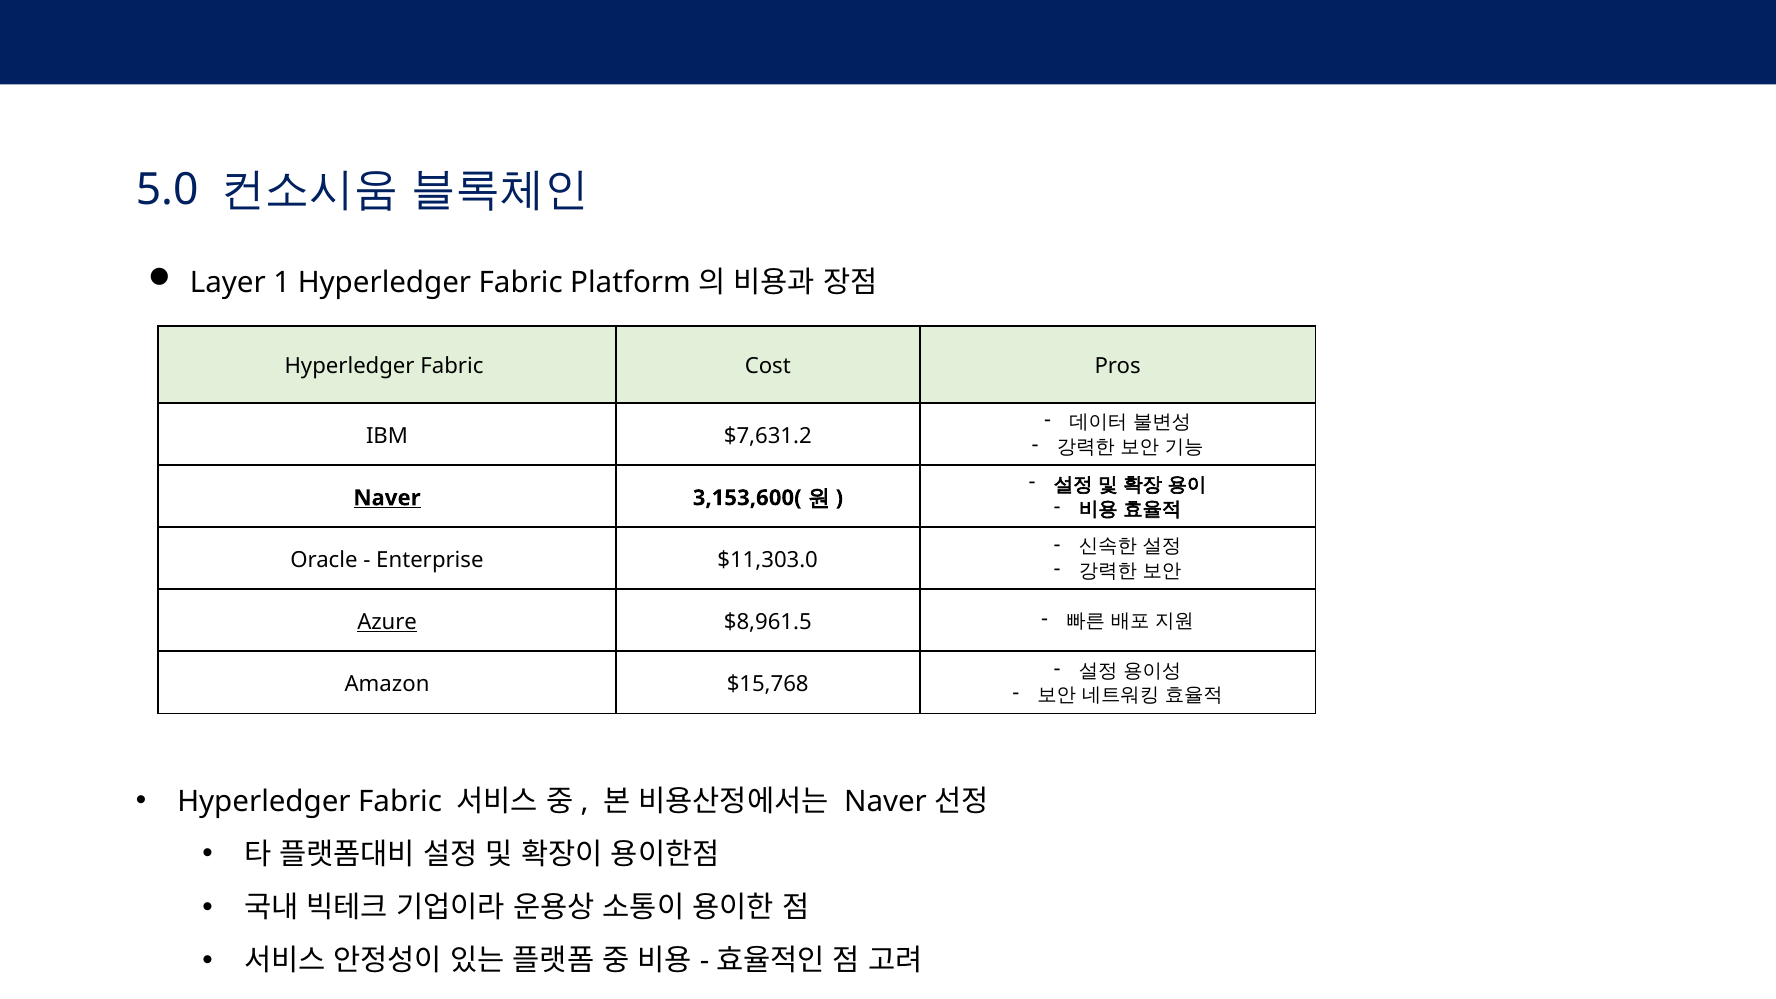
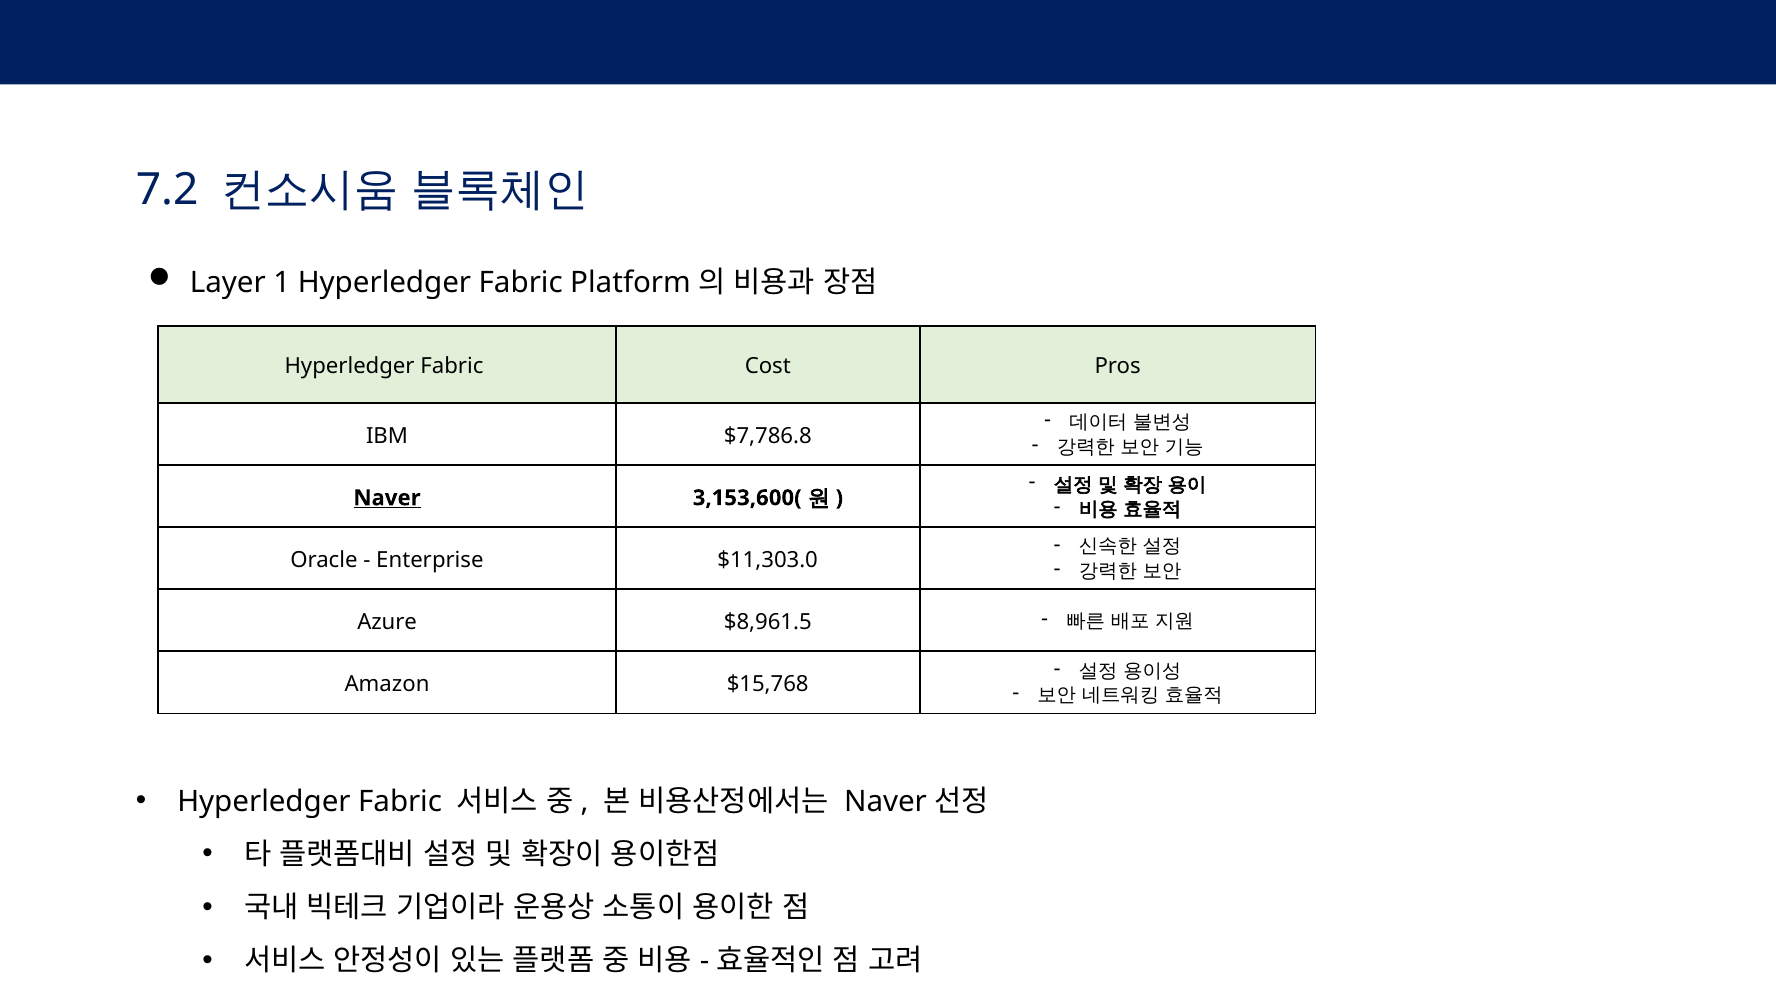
5.0: 5.0 -> 7.2
$7,631.2: $7,631.2 -> $7,786.8
Azure underline: present -> none
